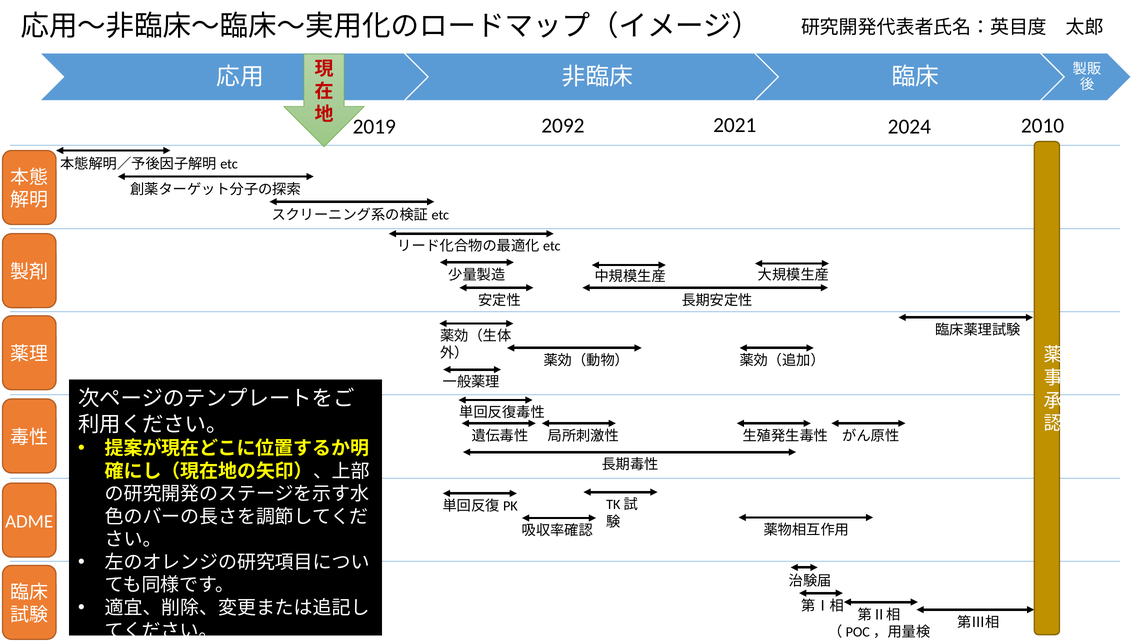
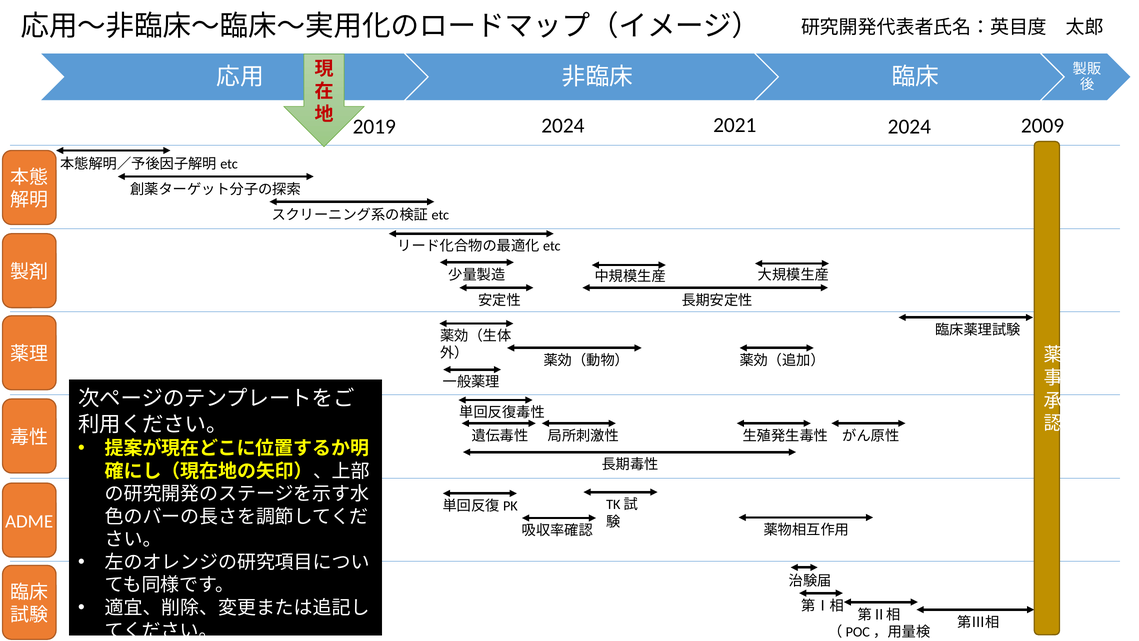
2019 2092: 2092 -> 2024
2010: 2010 -> 2009
